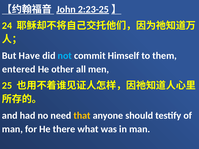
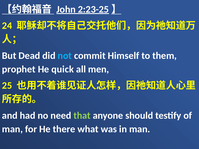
Have: Have -> Dead
entered: entered -> prophet
other: other -> quick
that colour: yellow -> light green
